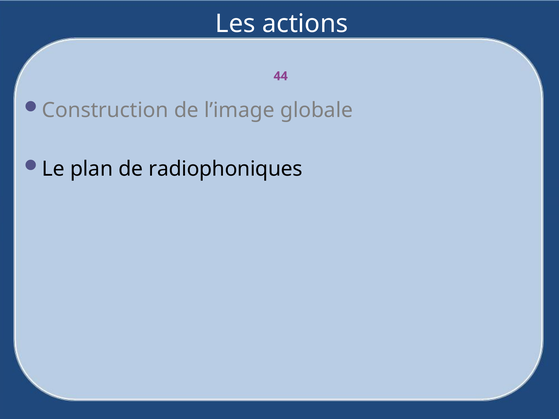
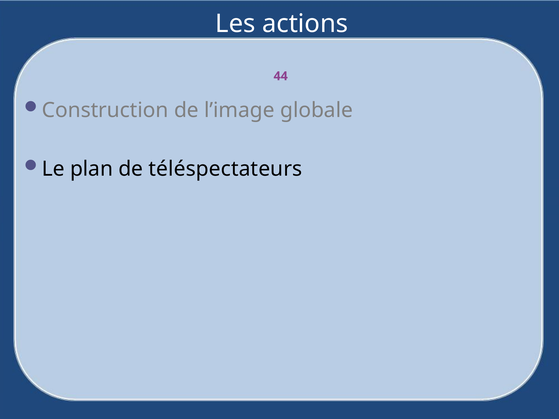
radiophoniques: radiophoniques -> téléspectateurs
